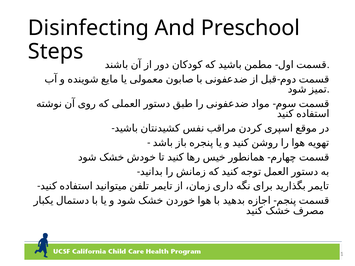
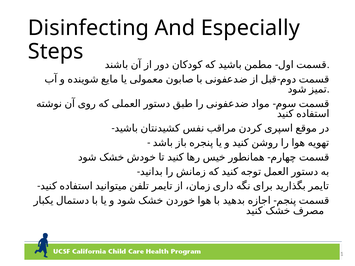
Preschool: Preschool -> Especially
